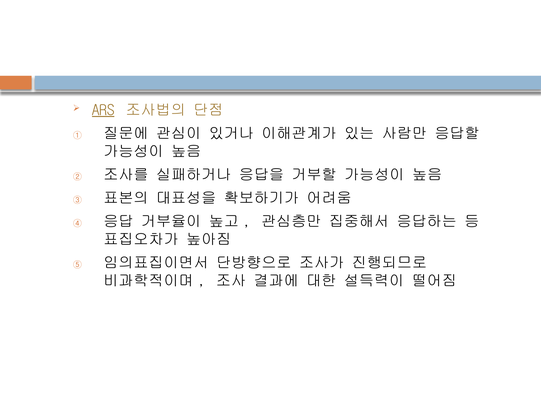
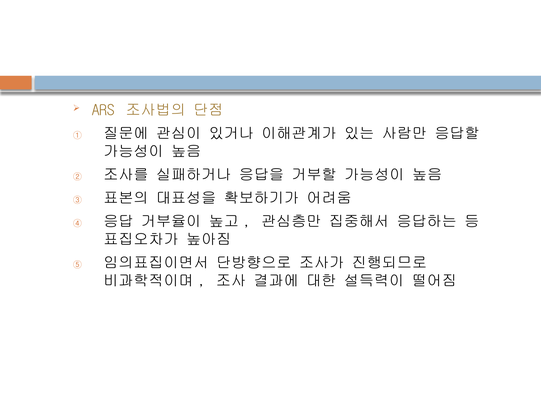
ARS underline: present -> none
